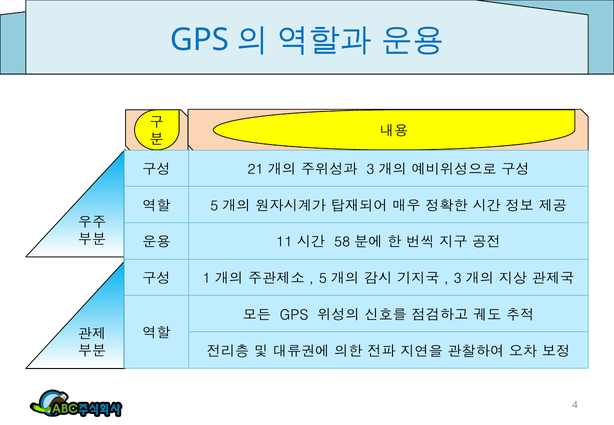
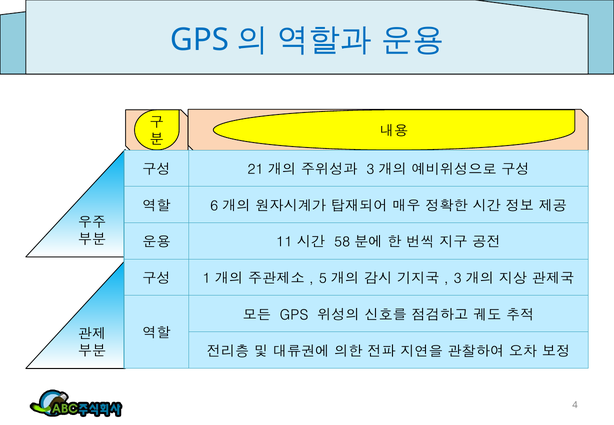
5 at (214, 206): 5 -> 6
